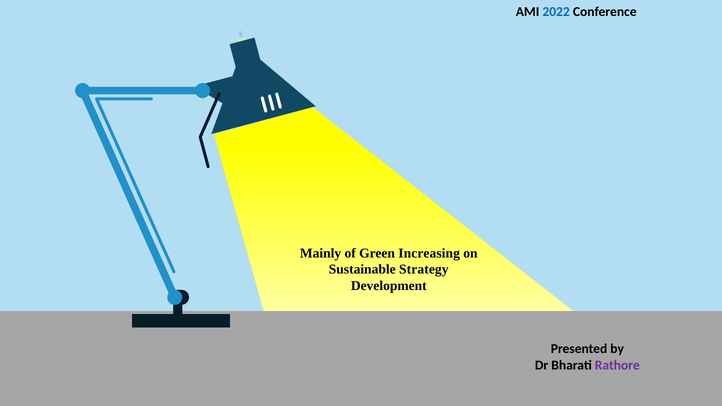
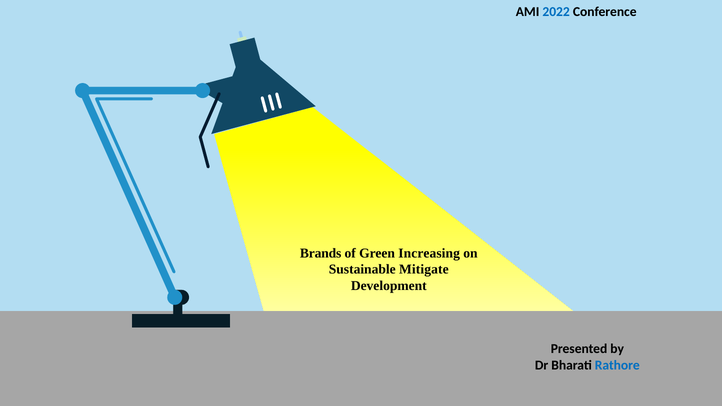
Mainly: Mainly -> Brands
Strategy: Strategy -> Mitigate
Rathore colour: purple -> blue
